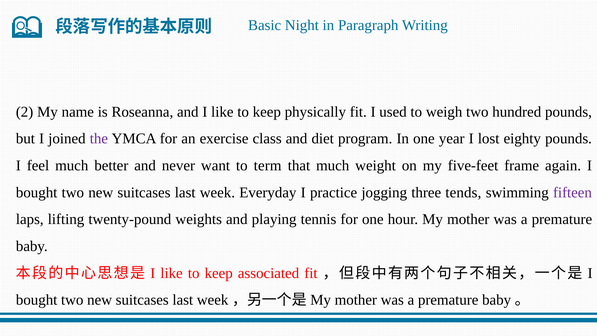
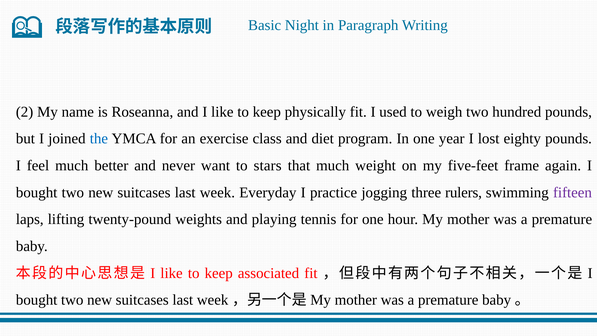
the colour: purple -> blue
term: term -> stars
tends: tends -> rulers
